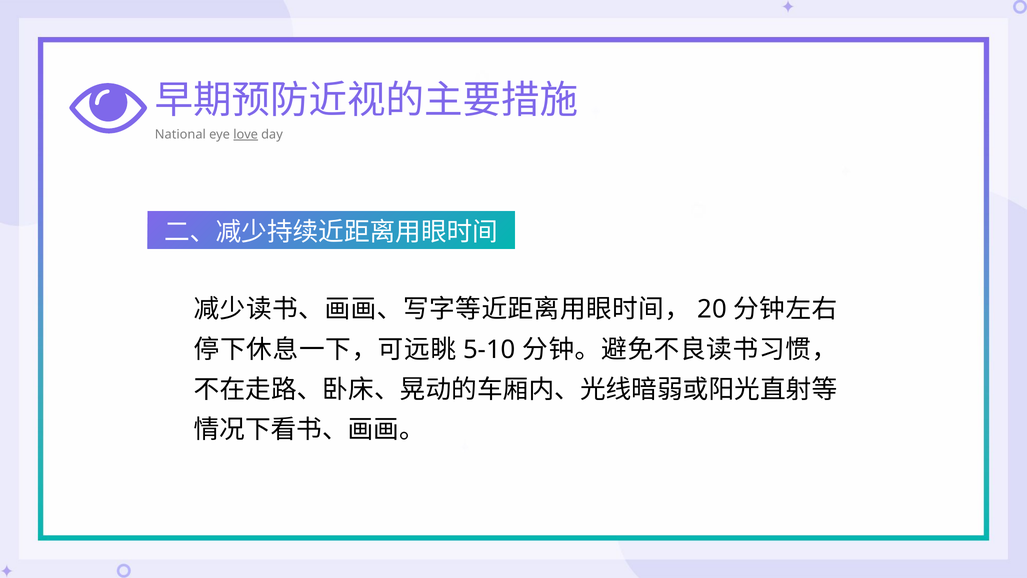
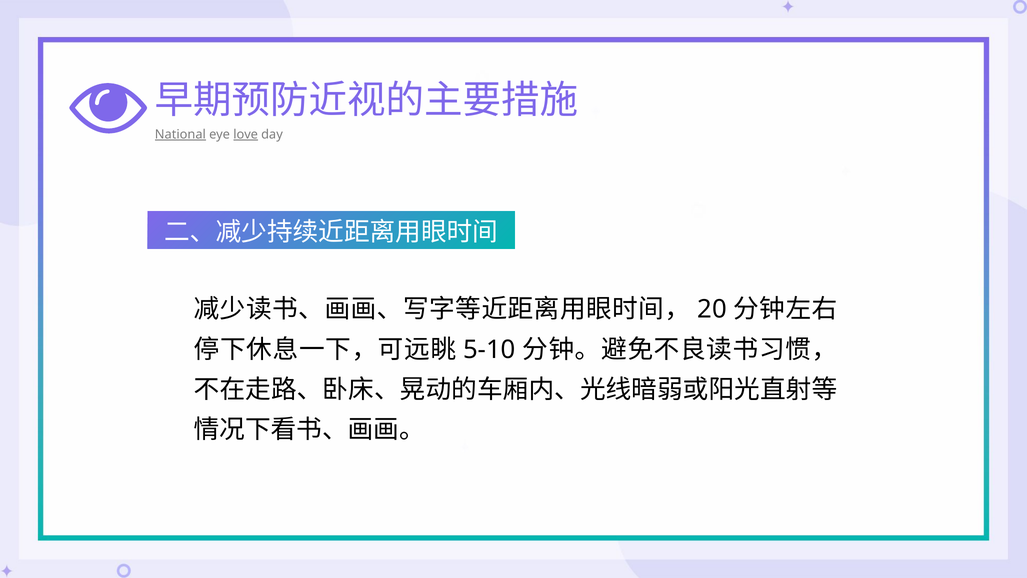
National underline: none -> present
